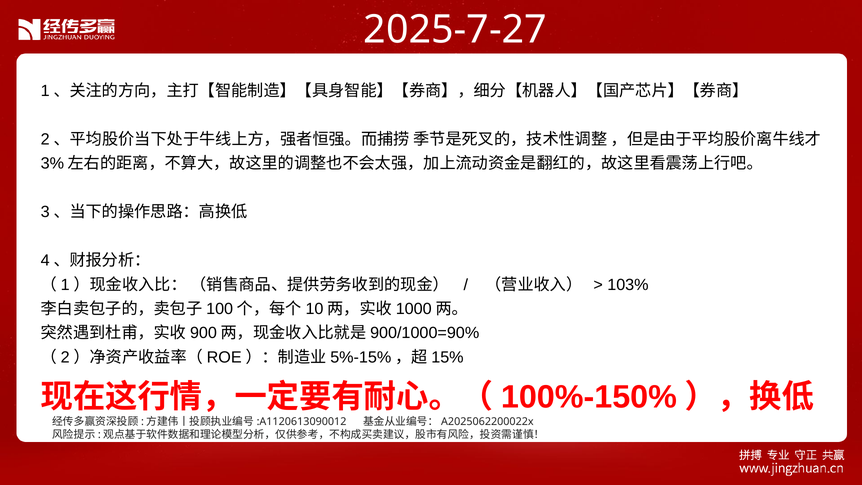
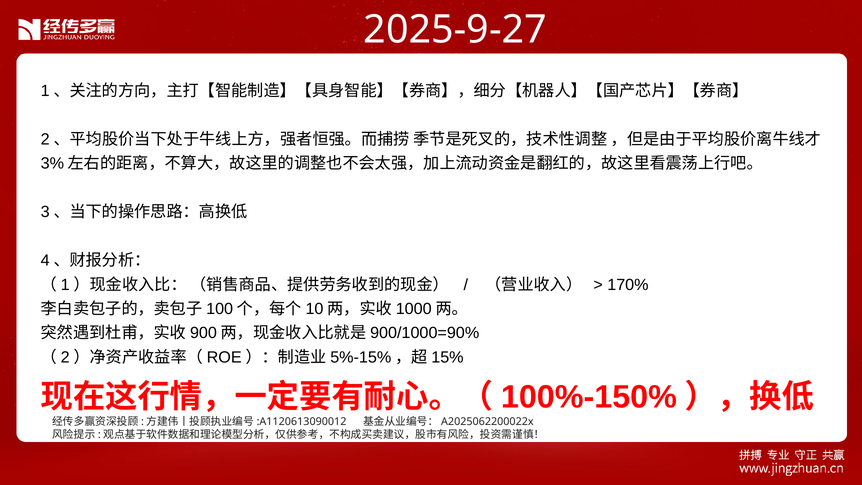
2025-7-27: 2025-7-27 -> 2025-9-27
103%: 103% -> 170%
